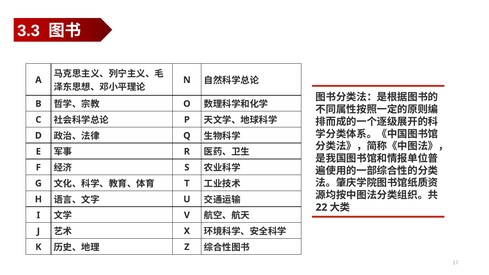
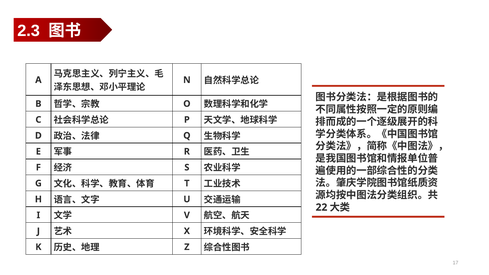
3.3: 3.3 -> 2.3
